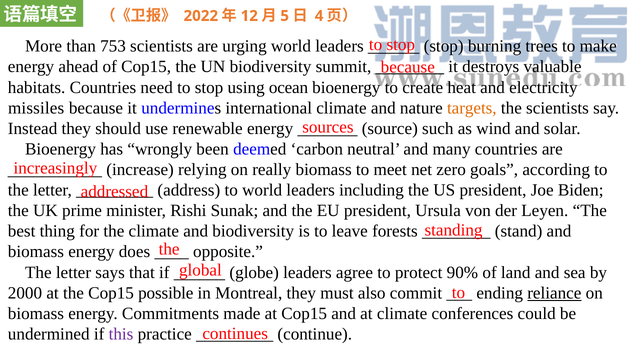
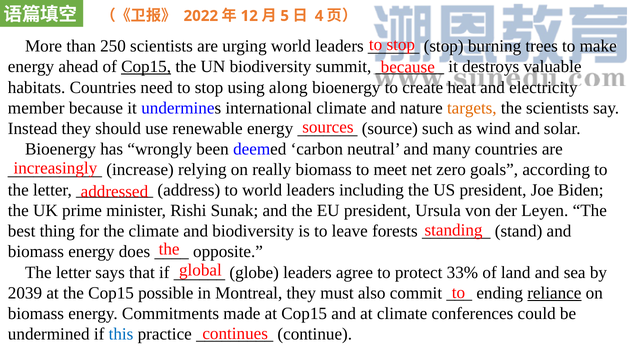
753: 753 -> 250
Cop15 at (146, 67) underline: none -> present
ocean: ocean -> along
missiles: missiles -> member
90%: 90% -> 33%
2000: 2000 -> 2039
this colour: purple -> blue
